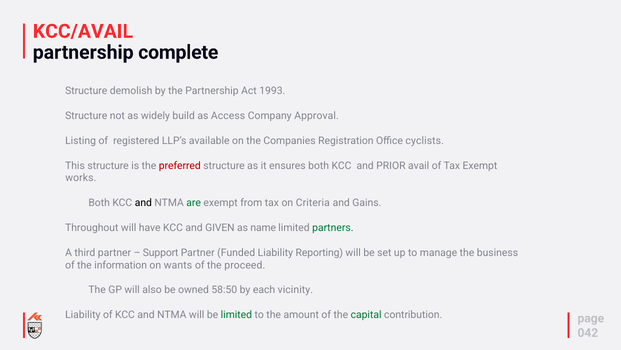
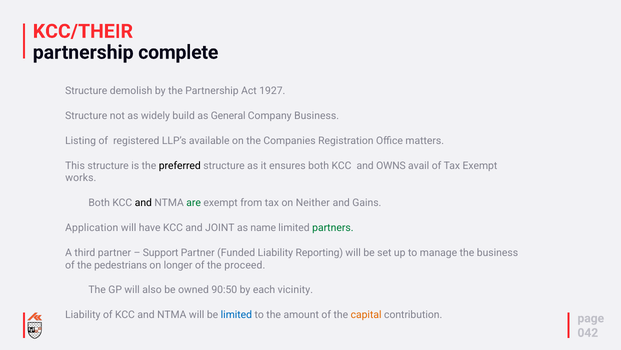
KCC/AVAIL: KCC/AVAIL -> KCC/THEIR
1993: 1993 -> 1927
Access: Access -> General
Company Approval: Approval -> Business
cyclists: cyclists -> matters
preferred colour: red -> black
PRIOR: PRIOR -> OWNS
Criteria: Criteria -> Neither
Throughout: Throughout -> Application
GIVEN: GIVEN -> JOINT
information: information -> pedestrians
wants: wants -> longer
58:50: 58:50 -> 90:50
limited at (236, 314) colour: green -> blue
capital colour: green -> orange
